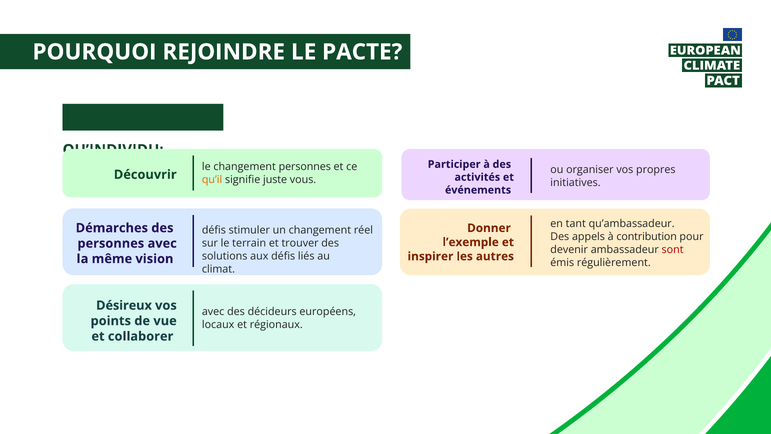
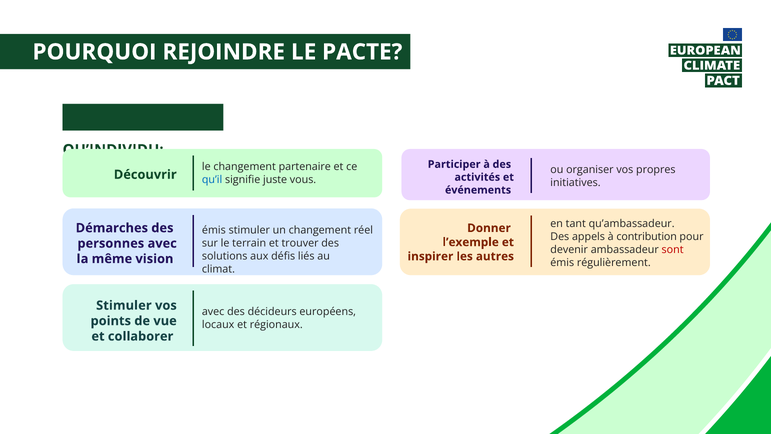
changement personnes: personnes -> partenaire
qu’il colour: orange -> blue
défis at (214, 230): défis -> émis
Désireux at (124, 305): Désireux -> Stimuler
